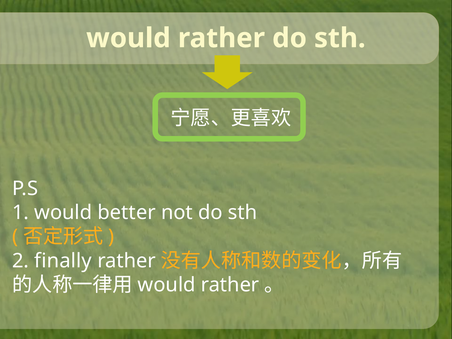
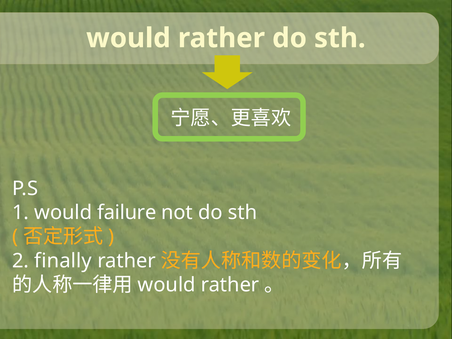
better: better -> failure
